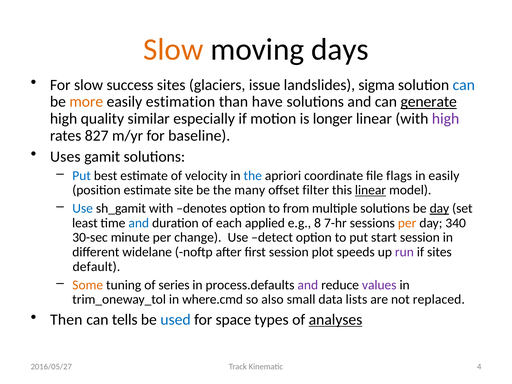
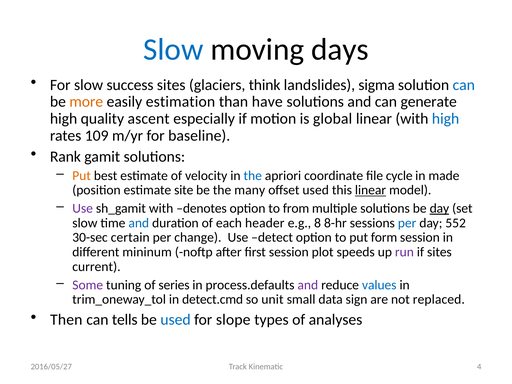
Slow at (173, 50) colour: orange -> blue
issue: issue -> think
generate underline: present -> none
similar: similar -> ascent
longer: longer -> global
high at (446, 119) colour: purple -> blue
827: 827 -> 109
Uses: Uses -> Rank
Put at (82, 176) colour: blue -> orange
flags: flags -> cycle
in easily: easily -> made
offset filter: filter -> used
Use at (83, 208) colour: blue -> purple
least at (85, 223): least -> slow
applied: applied -> header
7-hr: 7-hr -> 8-hr
per at (407, 223) colour: orange -> blue
340: 340 -> 552
minute: minute -> certain
start: start -> form
widelane: widelane -> mininum
default: default -> current
Some colour: orange -> purple
values colour: purple -> blue
where.cmd: where.cmd -> detect.cmd
also: also -> unit
lists: lists -> sign
space: space -> slope
analyses underline: present -> none
